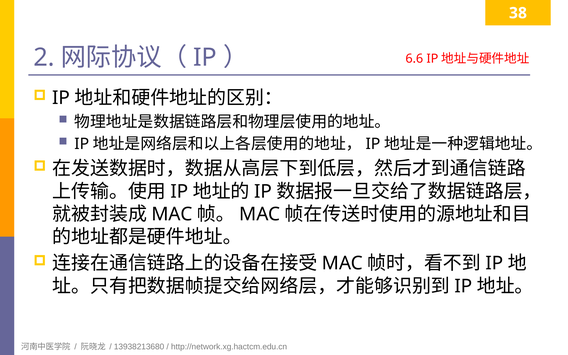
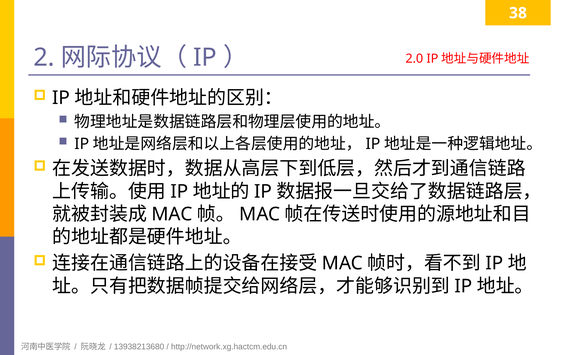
6.6: 6.6 -> 2.0
